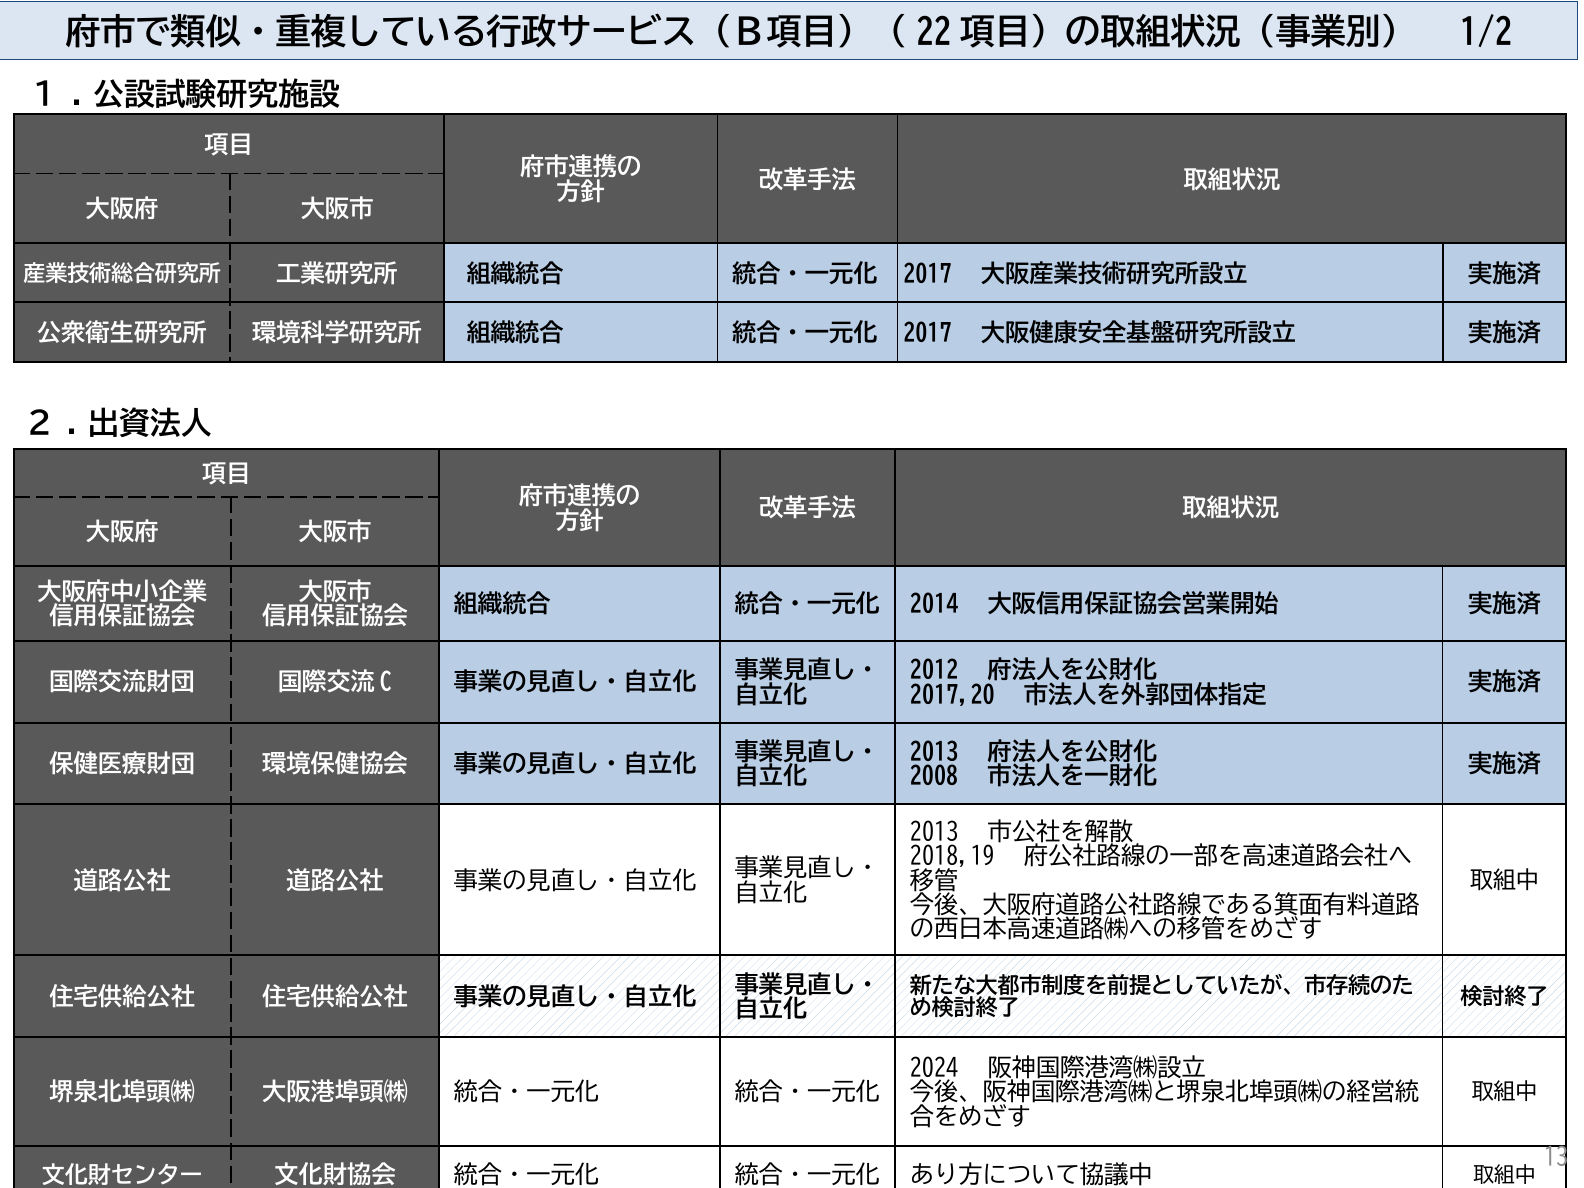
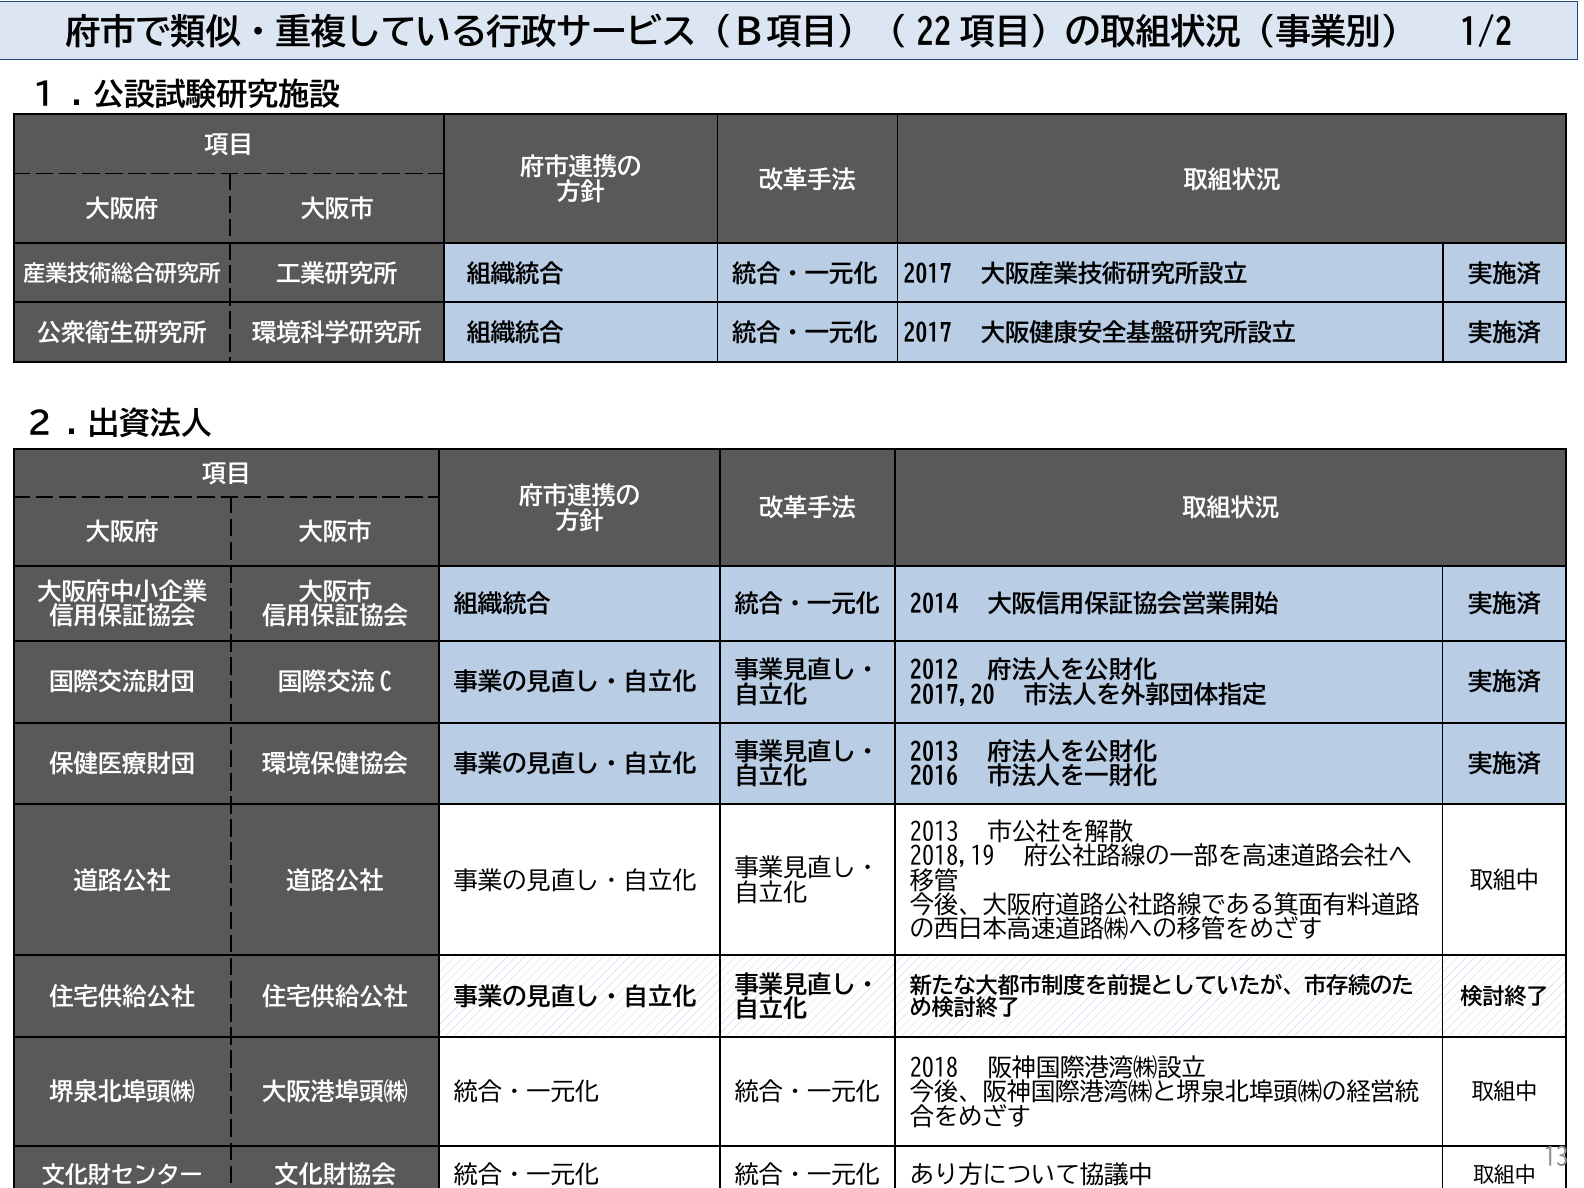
2008: 2008 -> 2016
2024: 2024 -> 2018
